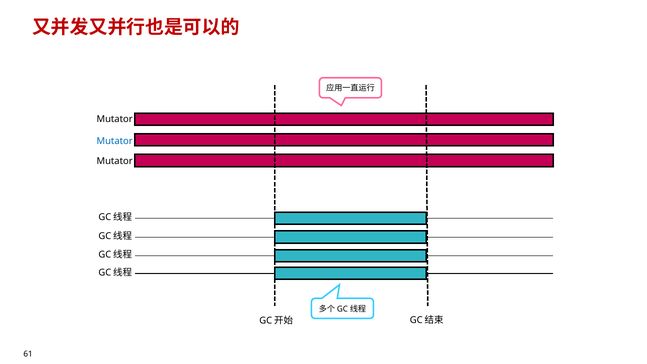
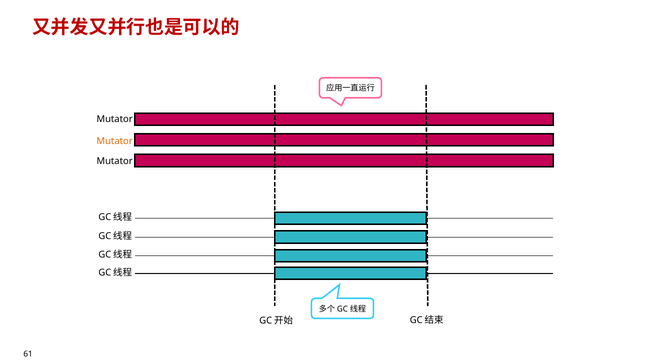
Mutator at (115, 141) colour: blue -> orange
